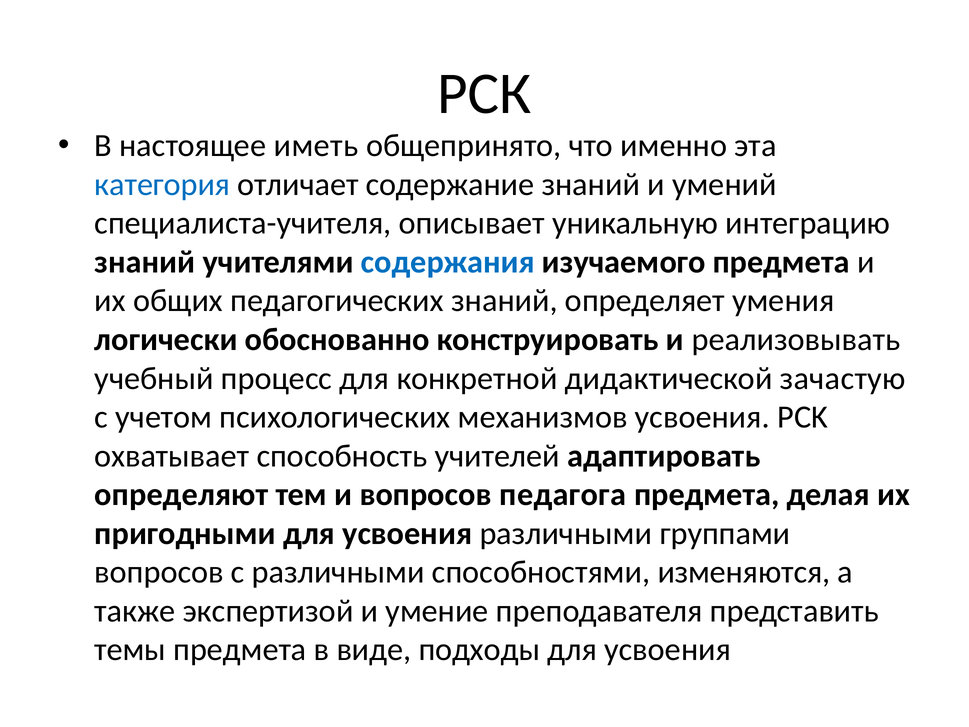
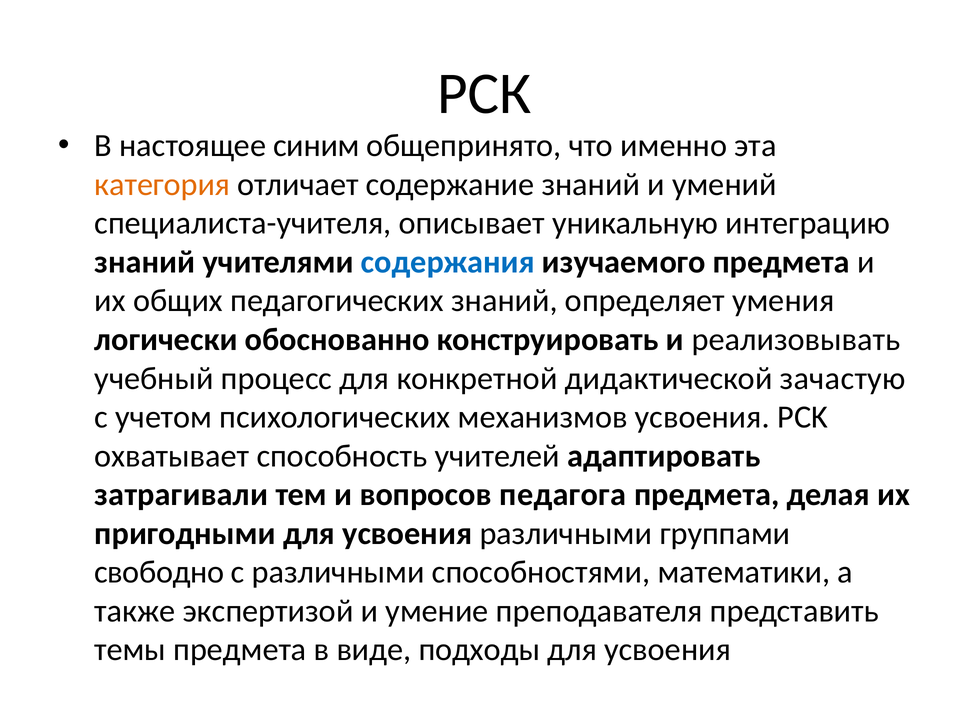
иметь: иметь -> синим
категория colour: blue -> orange
определяют: определяют -> затрагивали
вопросов at (159, 572): вопросов -> свободно
изменяются: изменяются -> математики
